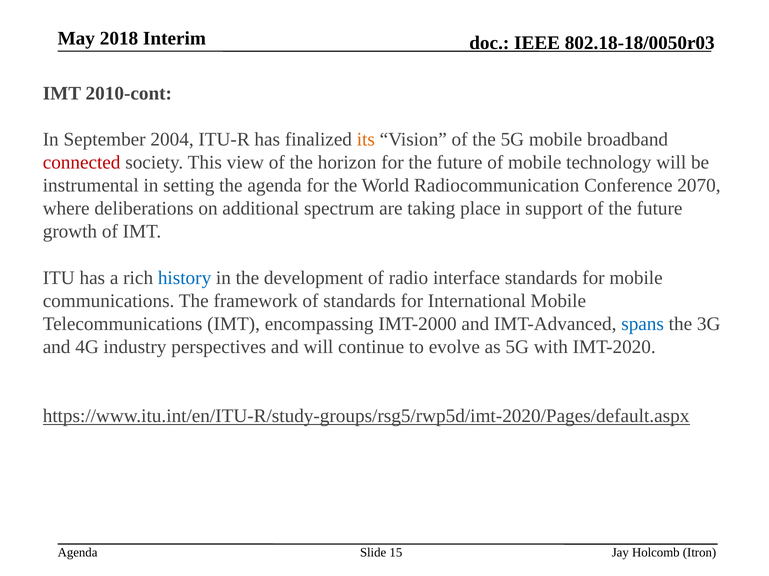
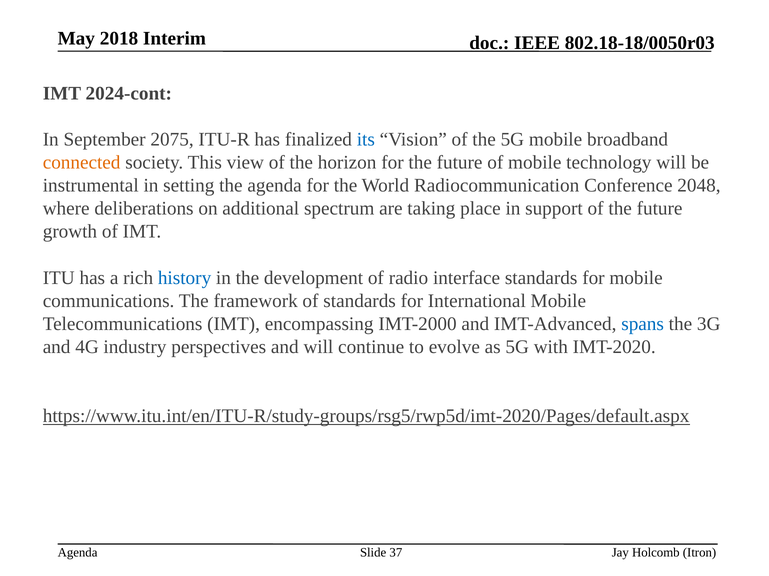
2010-cont: 2010-cont -> 2024-cont
2004: 2004 -> 2075
its colour: orange -> blue
connected colour: red -> orange
2070: 2070 -> 2048
15: 15 -> 37
